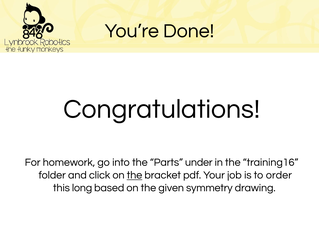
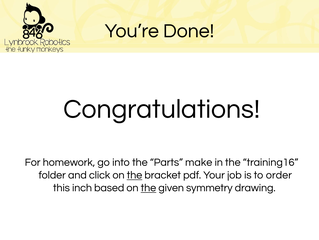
under: under -> make
long: long -> inch
the at (148, 187) underline: none -> present
